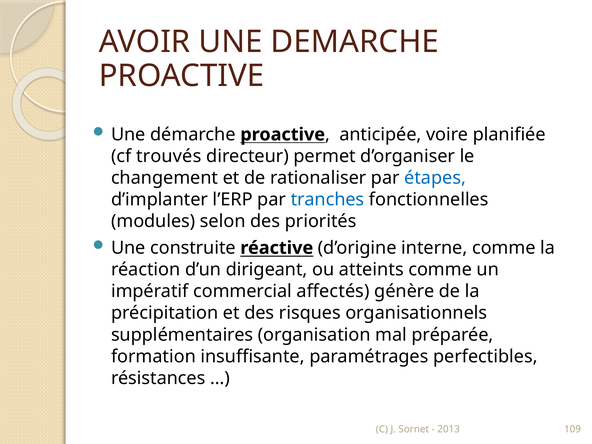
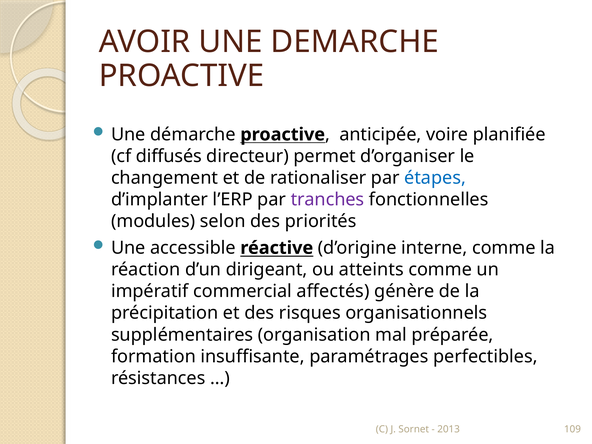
trouvés: trouvés -> diffusés
tranches colour: blue -> purple
construite: construite -> accessible
